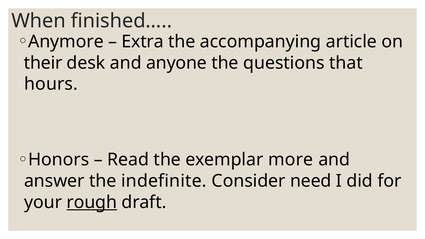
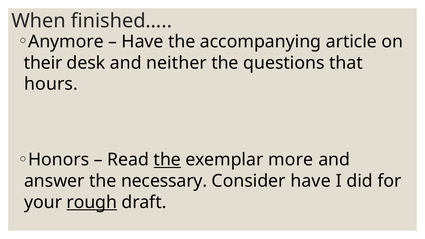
Extra at (143, 42): Extra -> Have
anyone: anyone -> neither
the at (167, 160) underline: none -> present
indefinite: indefinite -> necessary
Consider need: need -> have
